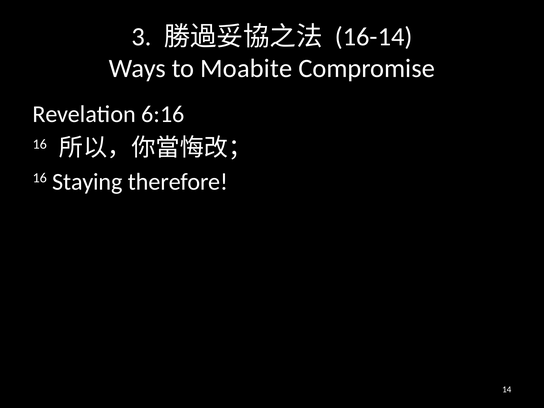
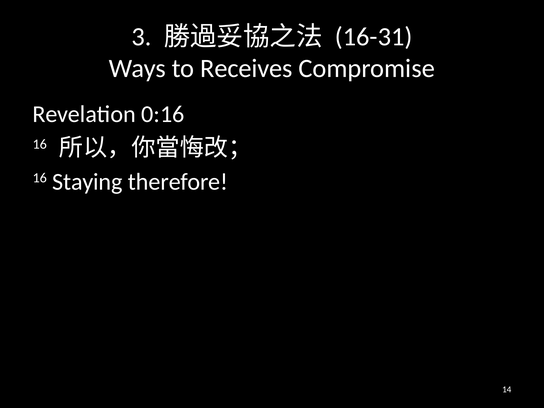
16-14: 16-14 -> 16-31
Moabite: Moabite -> Receives
6:16: 6:16 -> 0:16
